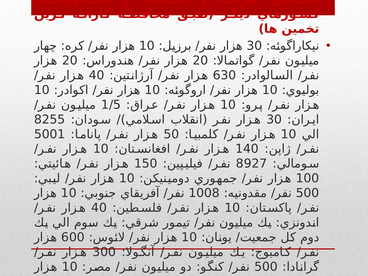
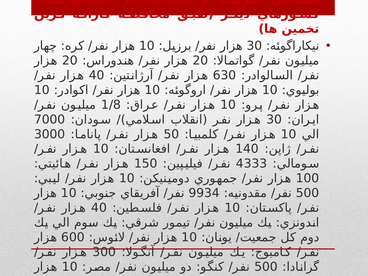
1/5 at (111, 105): 1/5 -> 1/8
8255: 8255 -> 7000
5001: 5001 -> 3000
8927: 8927 -> 4333
1008: 1008 -> 9934
